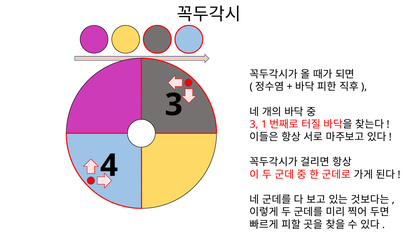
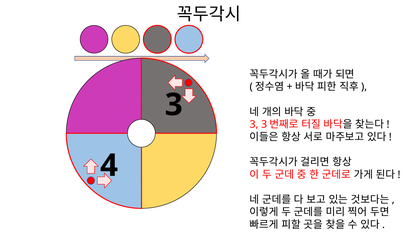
3 1: 1 -> 3
